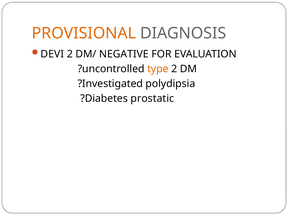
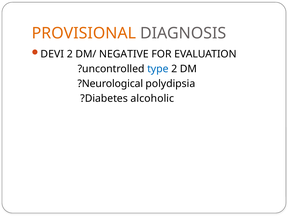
type colour: orange -> blue
?Investigated: ?Investigated -> ?Neurological
prostatic: prostatic -> alcoholic
